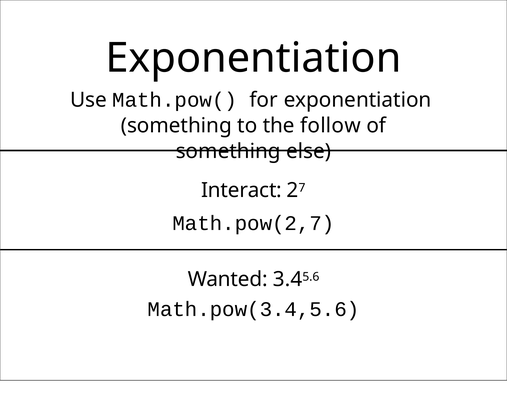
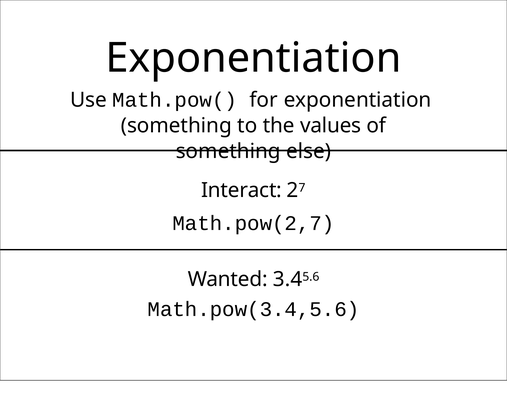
follow: follow -> values
